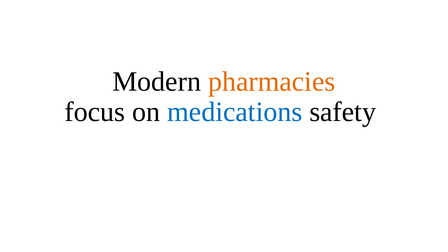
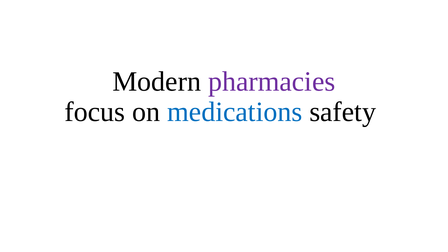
pharmacies colour: orange -> purple
